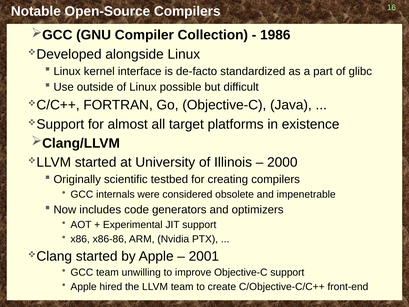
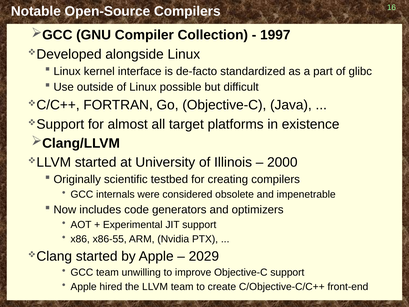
1986: 1986 -> 1997
x86-86: x86-86 -> x86-55
2001: 2001 -> 2029
